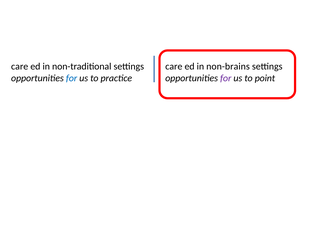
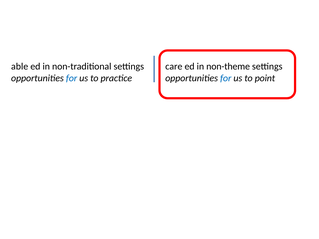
care at (20, 67): care -> able
non-brains: non-brains -> non-theme
for at (226, 78) colour: purple -> blue
